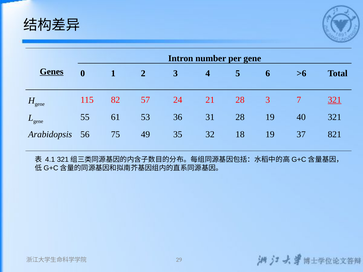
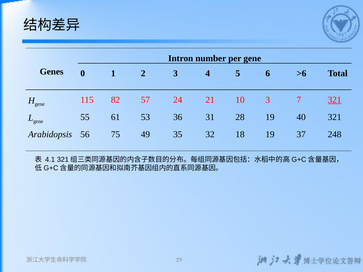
Genes underline: present -> none
21 28: 28 -> 10
821: 821 -> 248
